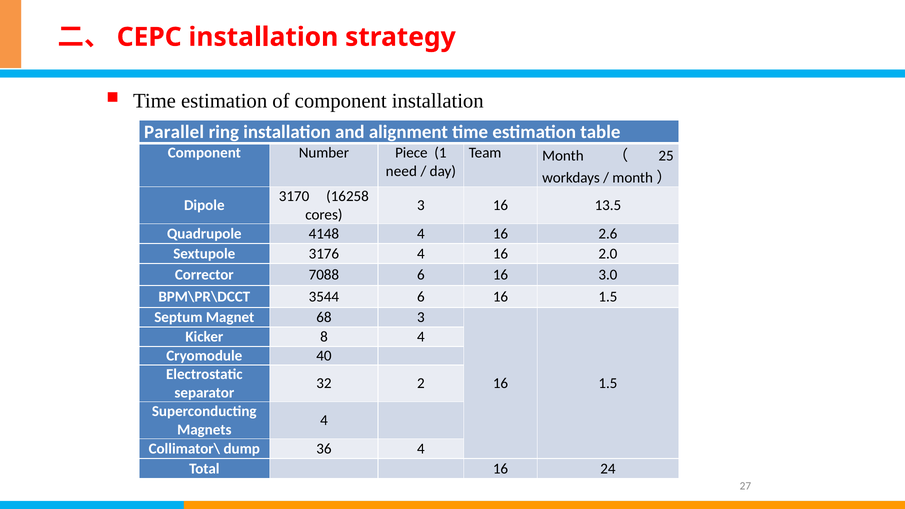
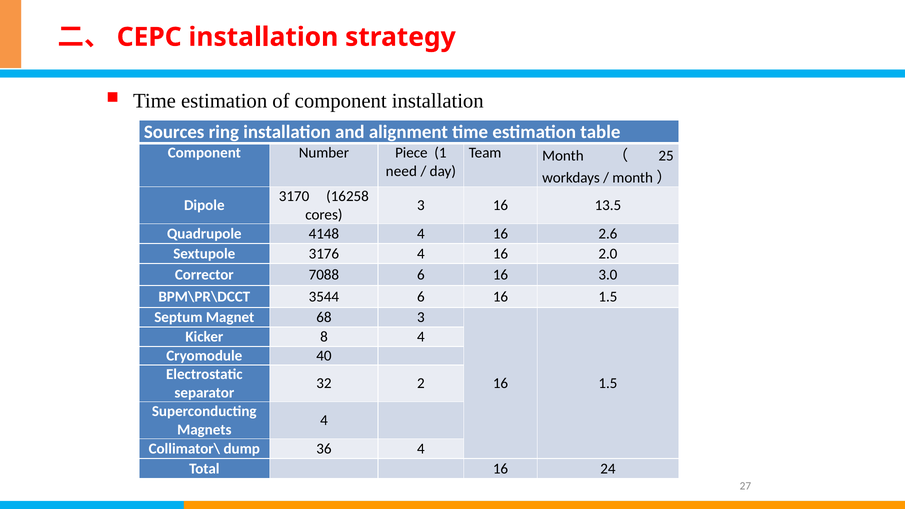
Parallel: Parallel -> Sources
